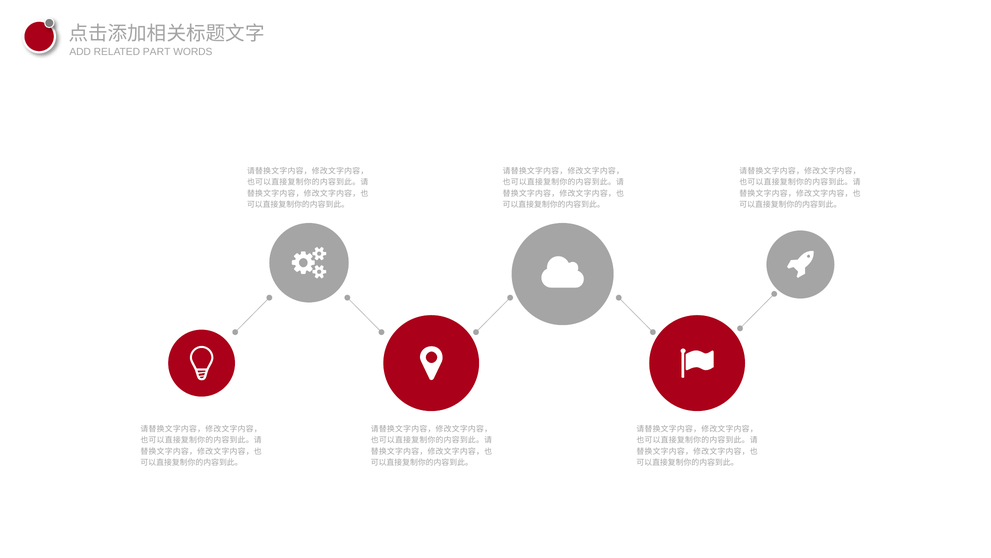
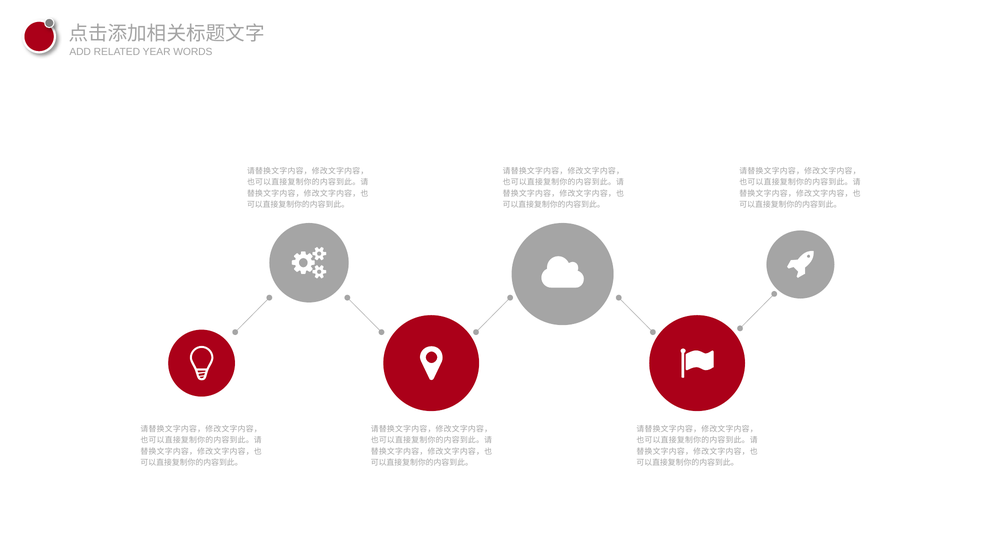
PART: PART -> YEAR
